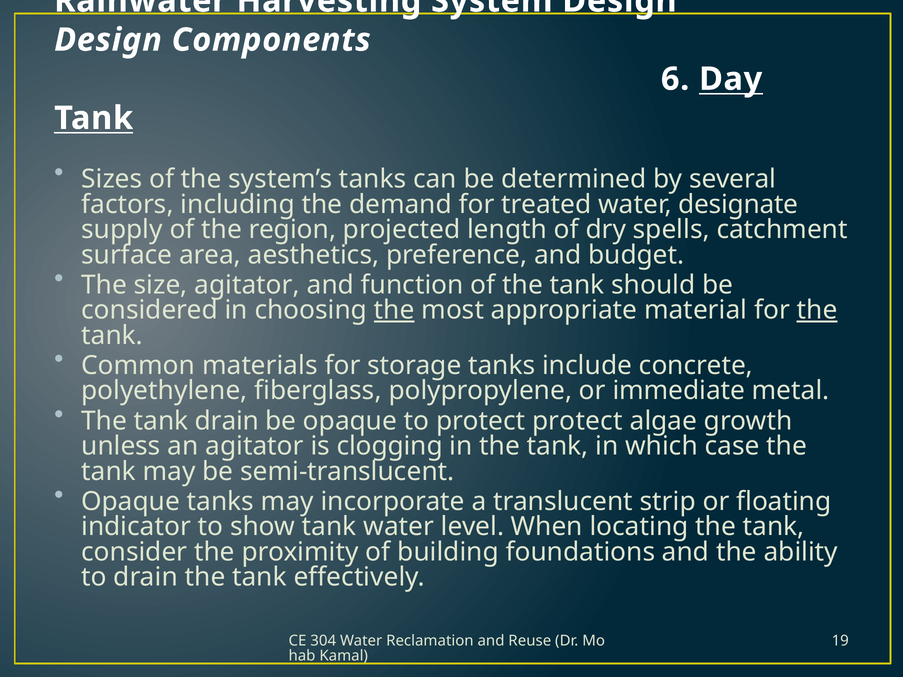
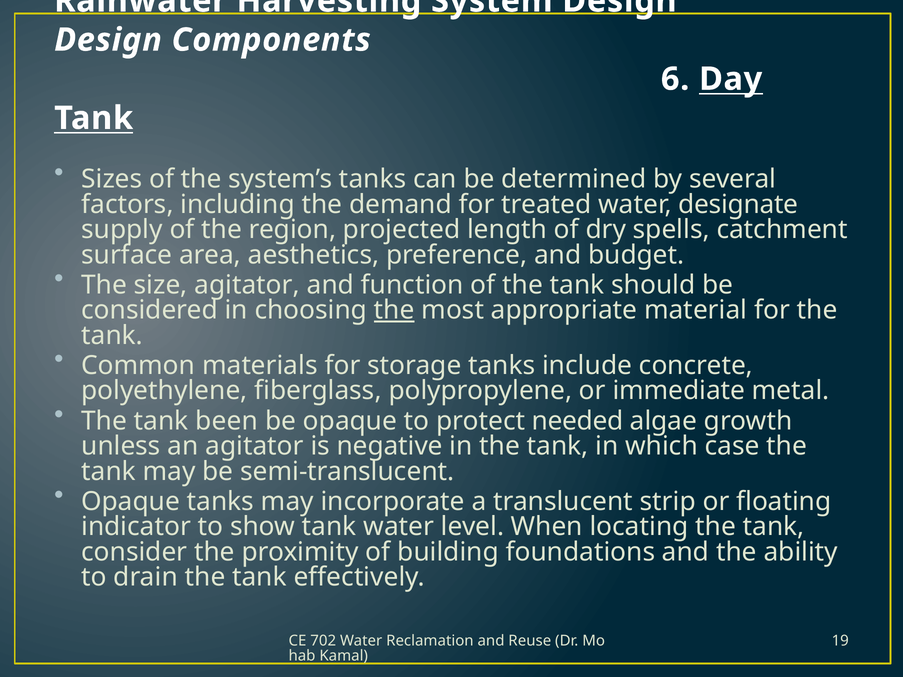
the at (817, 310) underline: present -> none
tank drain: drain -> been
protect protect: protect -> needed
clogging: clogging -> negative
304: 304 -> 702
